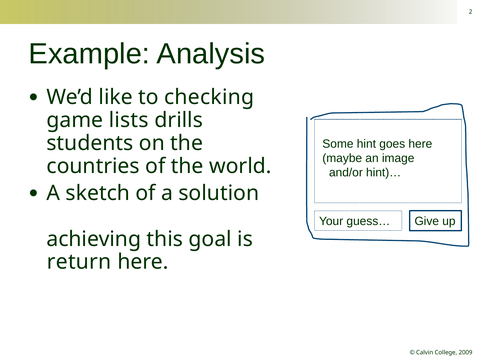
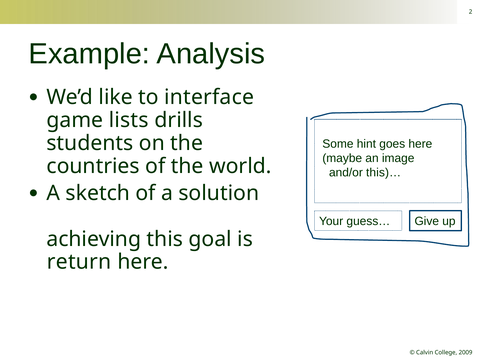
checking: checking -> interface
hint)…: hint)… -> this)…
